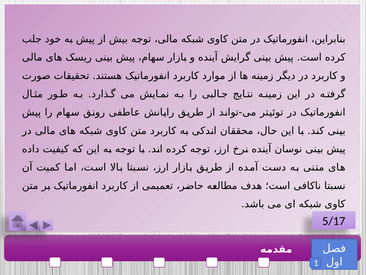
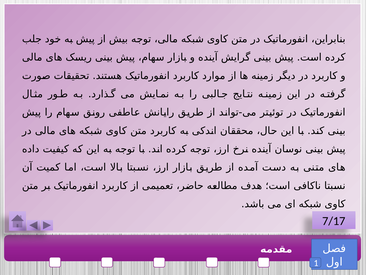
5/17: 5/17 -> 7/17
